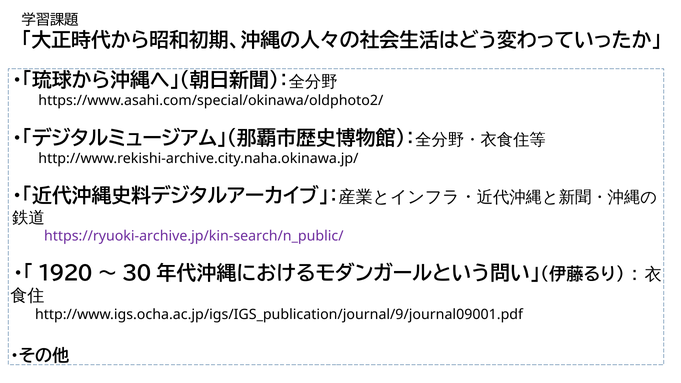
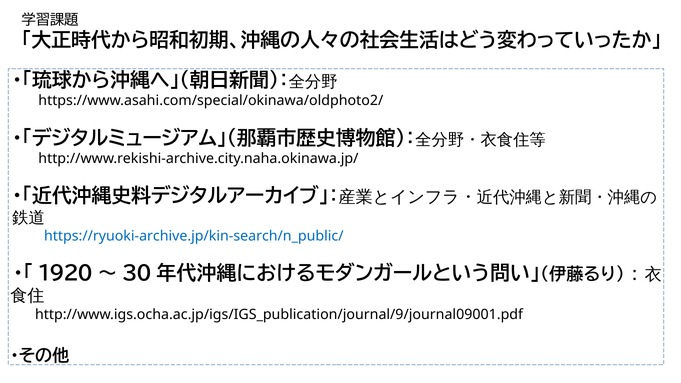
https://ryuoki-archive.jp/kin-search/n_public/ colour: purple -> blue
